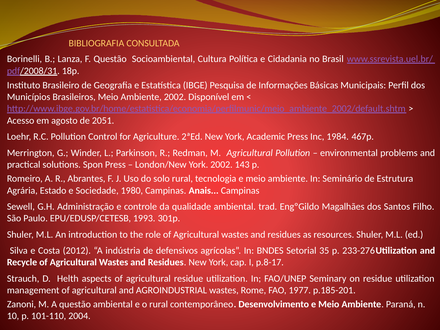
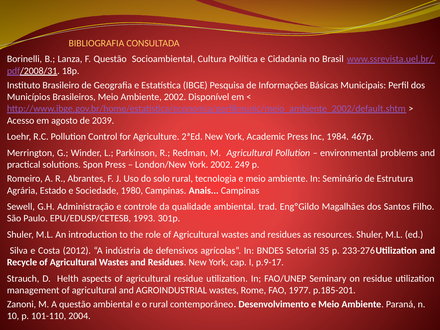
2051: 2051 -> 2039
143: 143 -> 249
p.8-17: p.8-17 -> p.9-17
